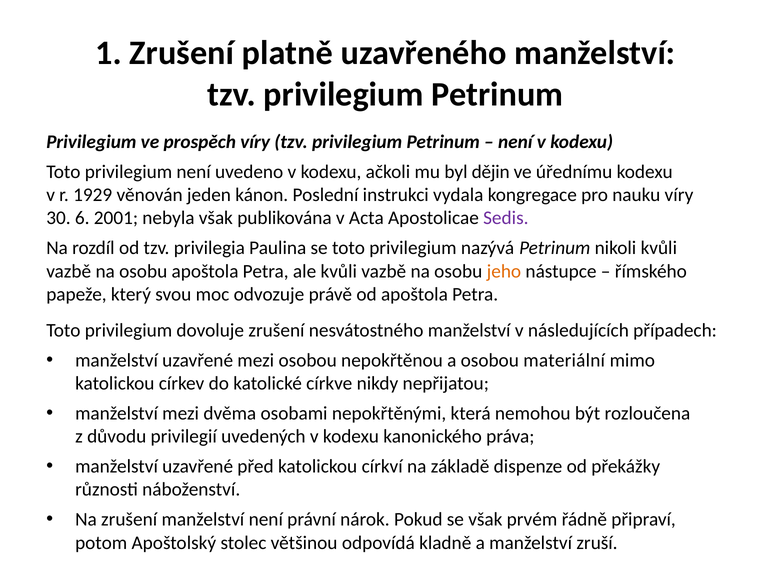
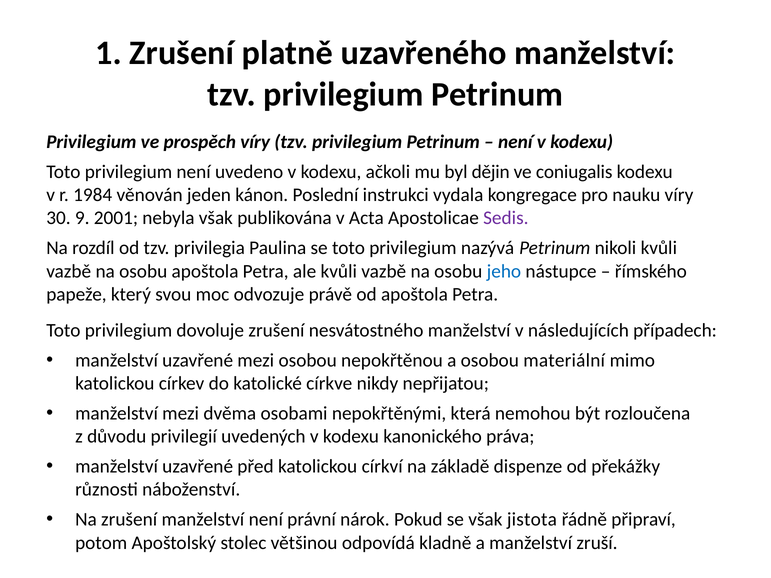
úřednímu: úřednímu -> coniugalis
1929: 1929 -> 1984
6: 6 -> 9
jeho colour: orange -> blue
prvém: prvém -> jistota
